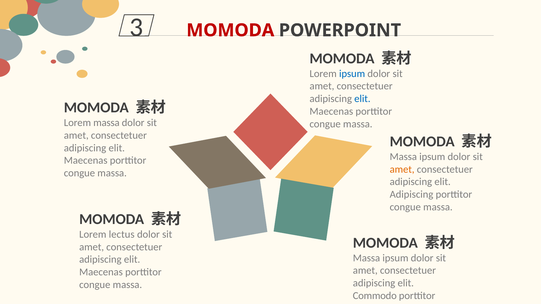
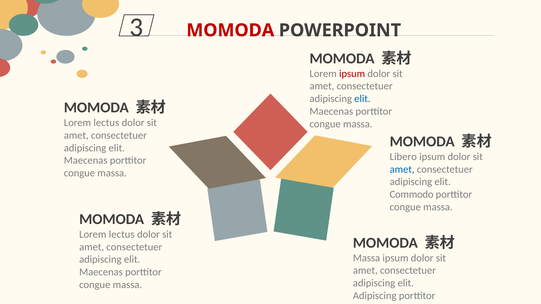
ipsum at (352, 74) colour: blue -> red
massa at (106, 123): massa -> lectus
Massa at (403, 157): Massa -> Libero
amet at (402, 169) colour: orange -> blue
Adipiscing at (412, 195): Adipiscing -> Commodo
Commodo at (375, 296): Commodo -> Adipiscing
